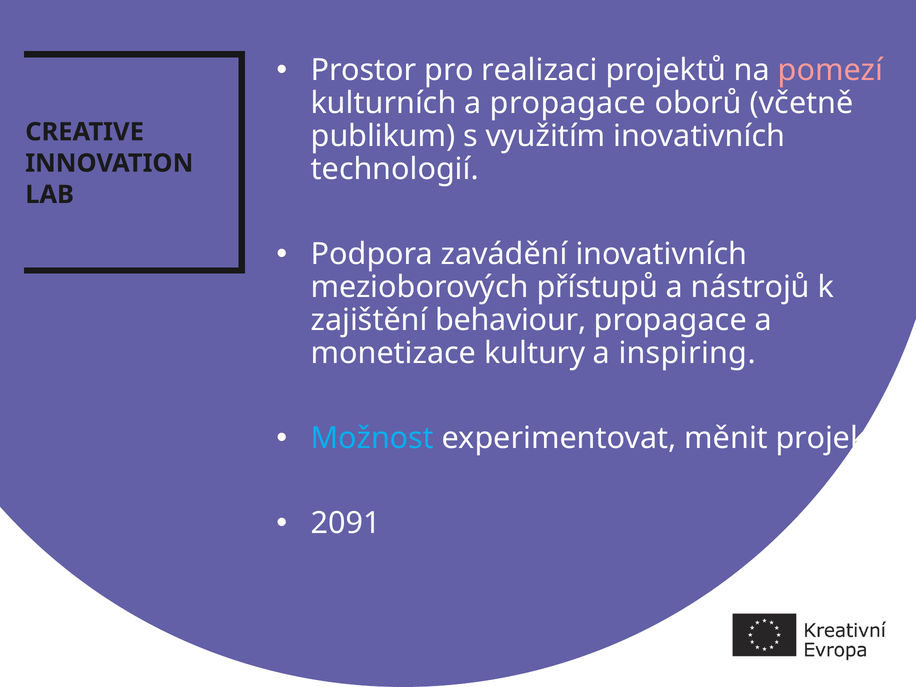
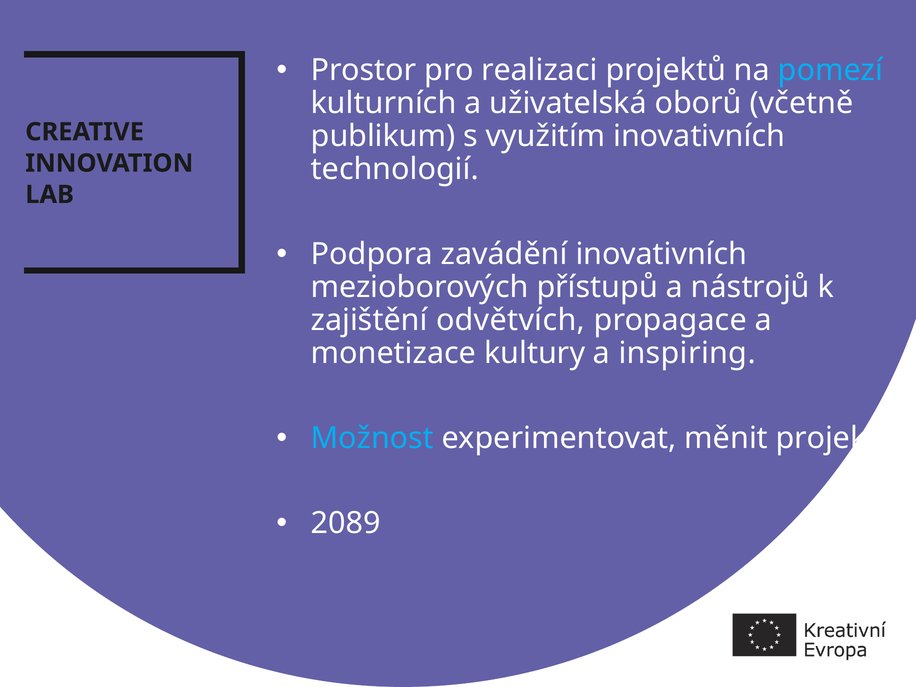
pomezí colour: pink -> light blue
a propagace: propagace -> uživatelská
behaviour: behaviour -> odvětvích
2091: 2091 -> 2089
